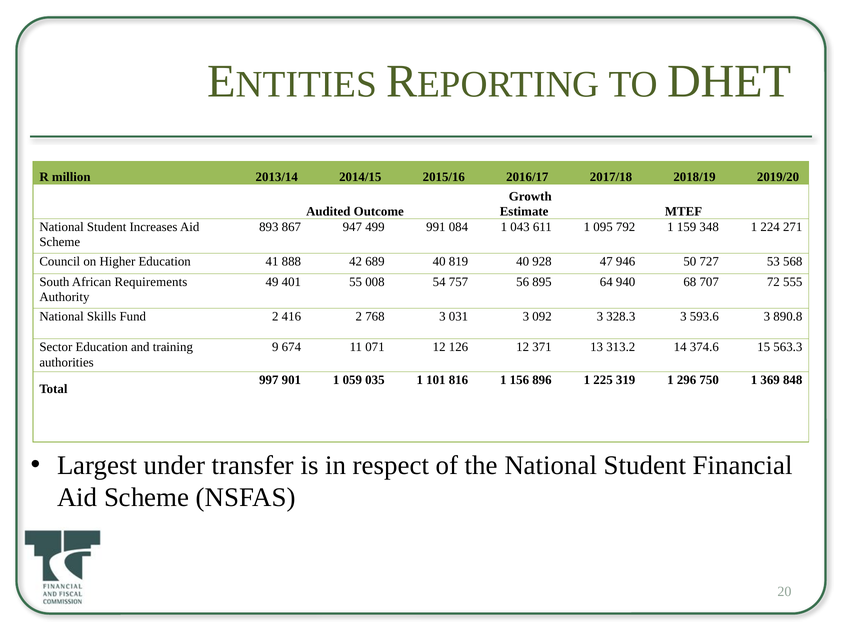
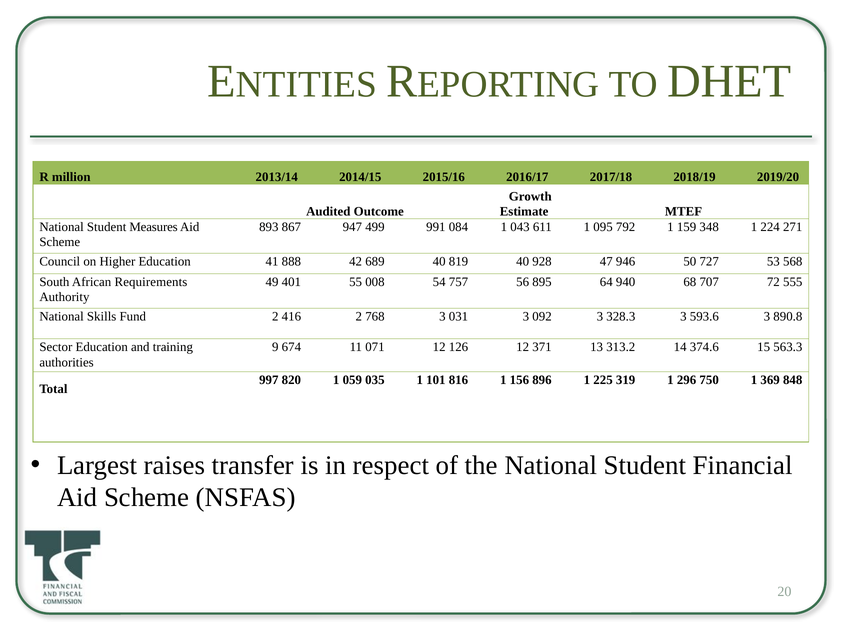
Increases: Increases -> Measures
901: 901 -> 820
under: under -> raises
